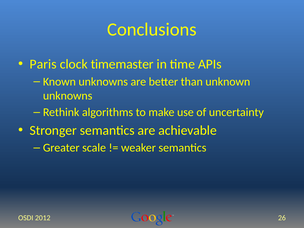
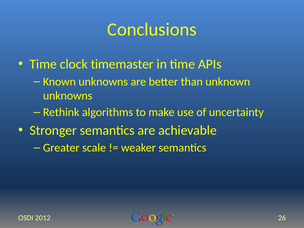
Paris at (43, 64): Paris -> Time
